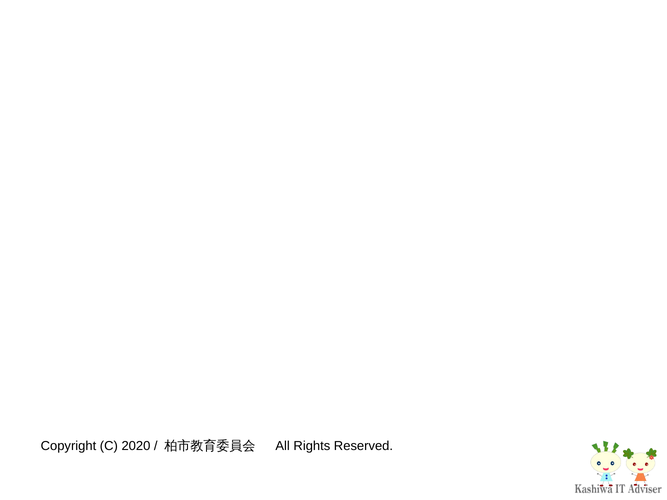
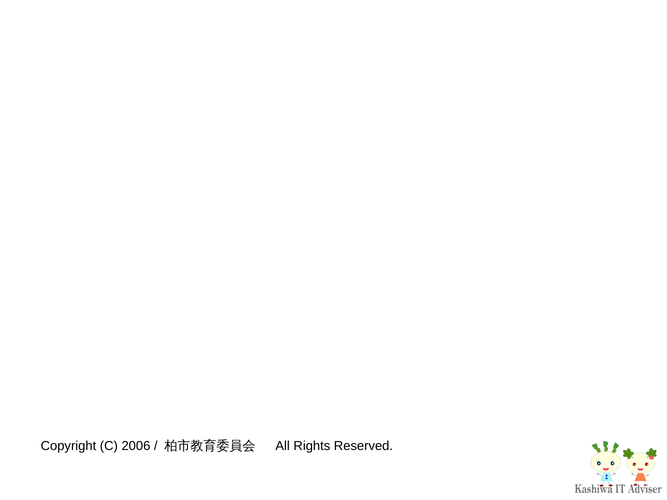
2020: 2020 -> 2006
